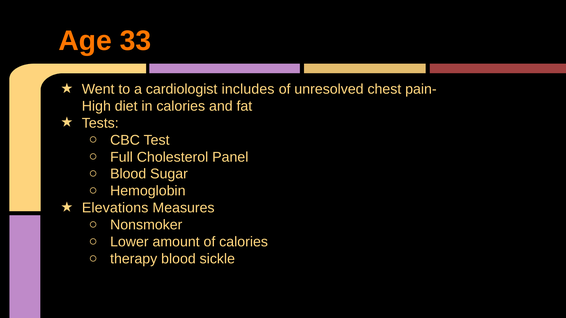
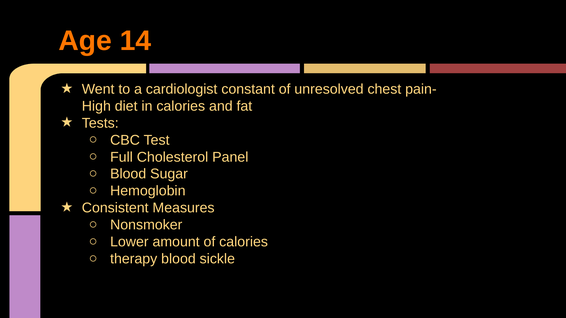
33: 33 -> 14
includes: includes -> constant
Elevations: Elevations -> Consistent
